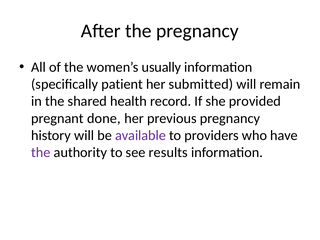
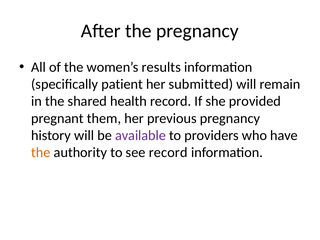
usually: usually -> results
done: done -> them
the at (41, 152) colour: purple -> orange
see results: results -> record
